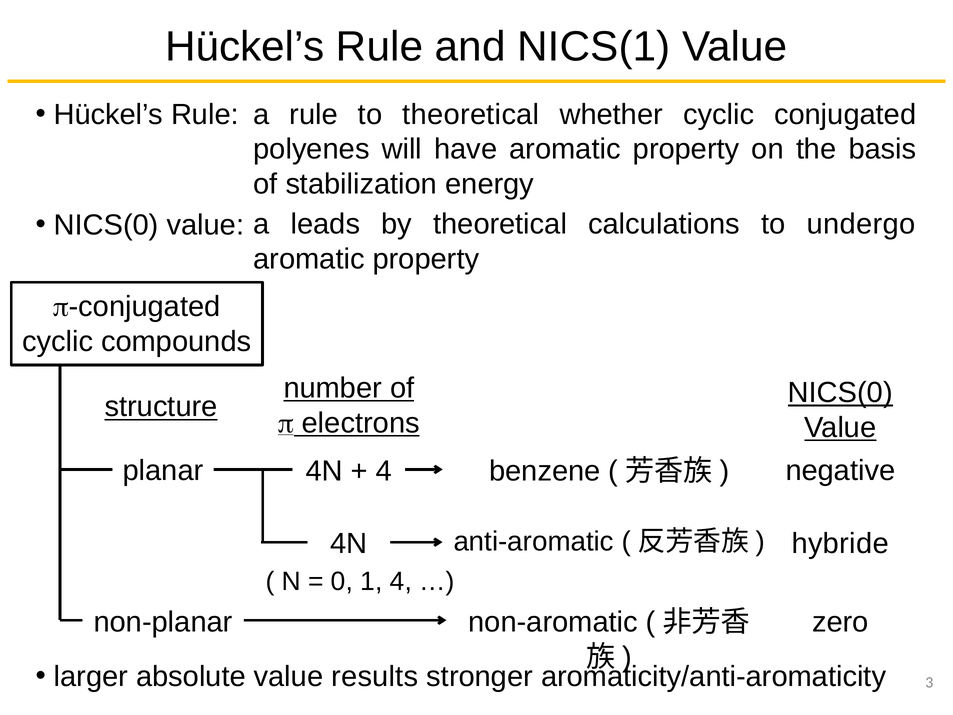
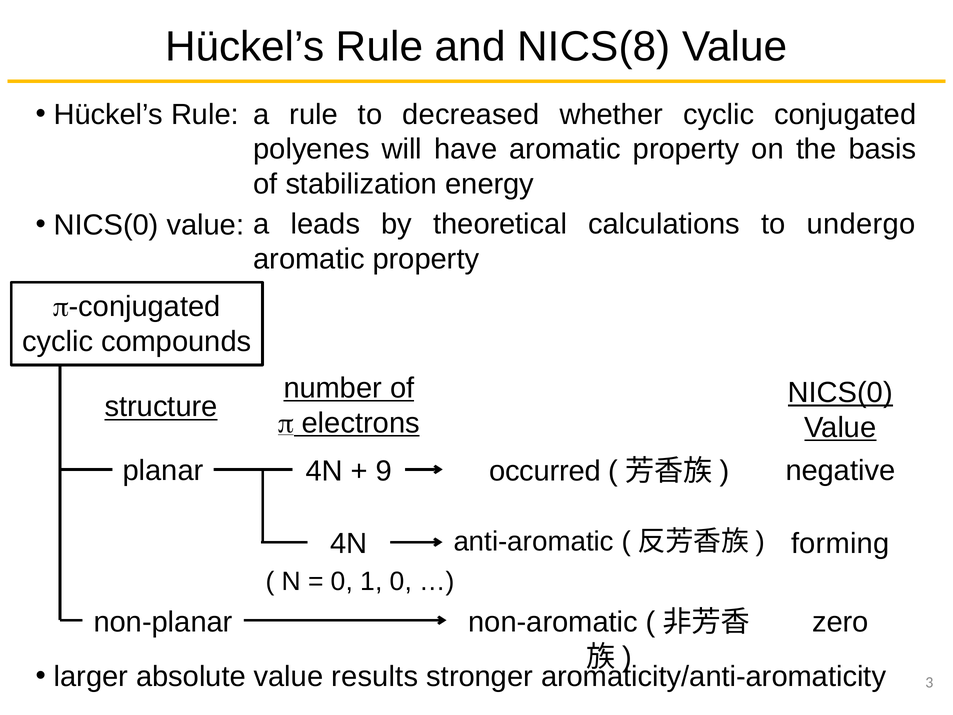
NICS(1: NICS(1 -> NICS(8
to theoretical: theoretical -> decreased
4 at (384, 471): 4 -> 9
benzene: benzene -> occurred
hybride: hybride -> forming
1 4: 4 -> 0
